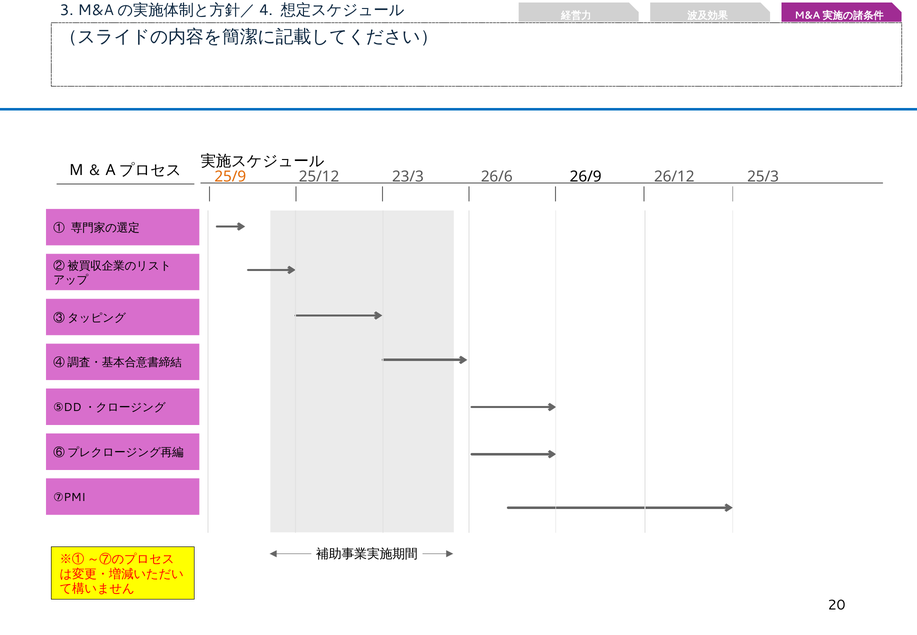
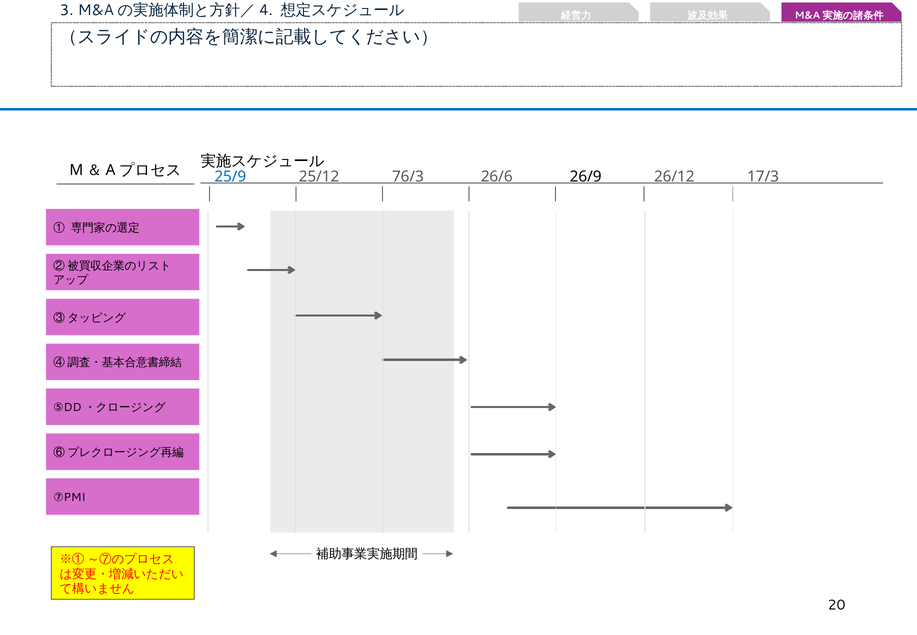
25/9 colour: orange -> blue
23/3: 23/3 -> 76/3
25/3: 25/3 -> 17/3
